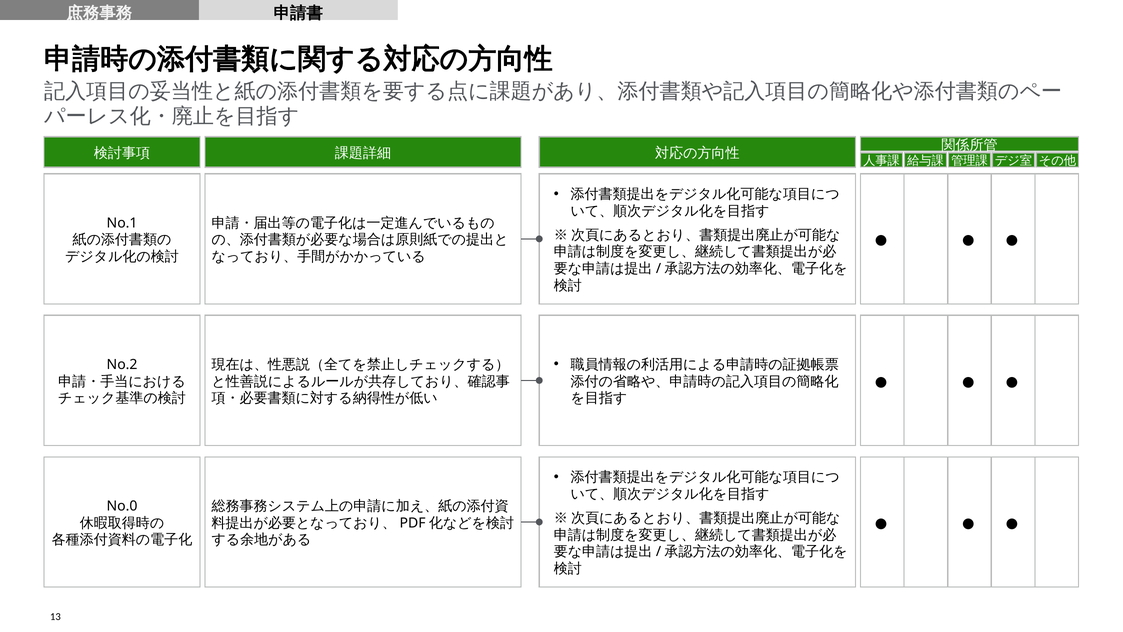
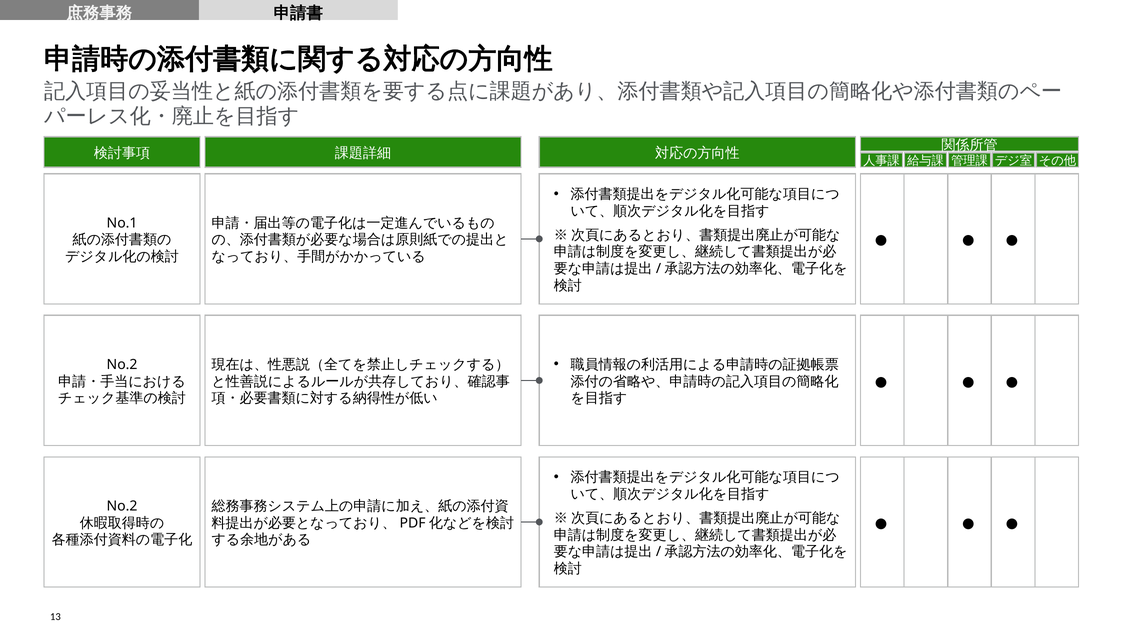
No.0 at (122, 506): No.0 -> No.2
